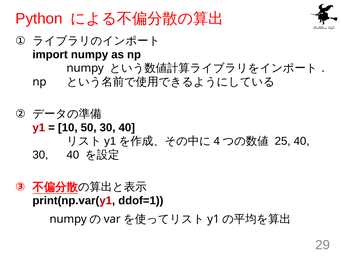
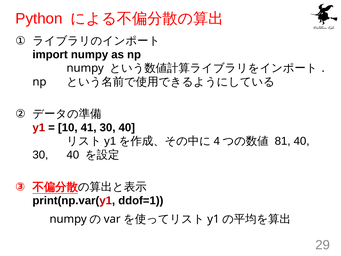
50: 50 -> 41
25: 25 -> 81
